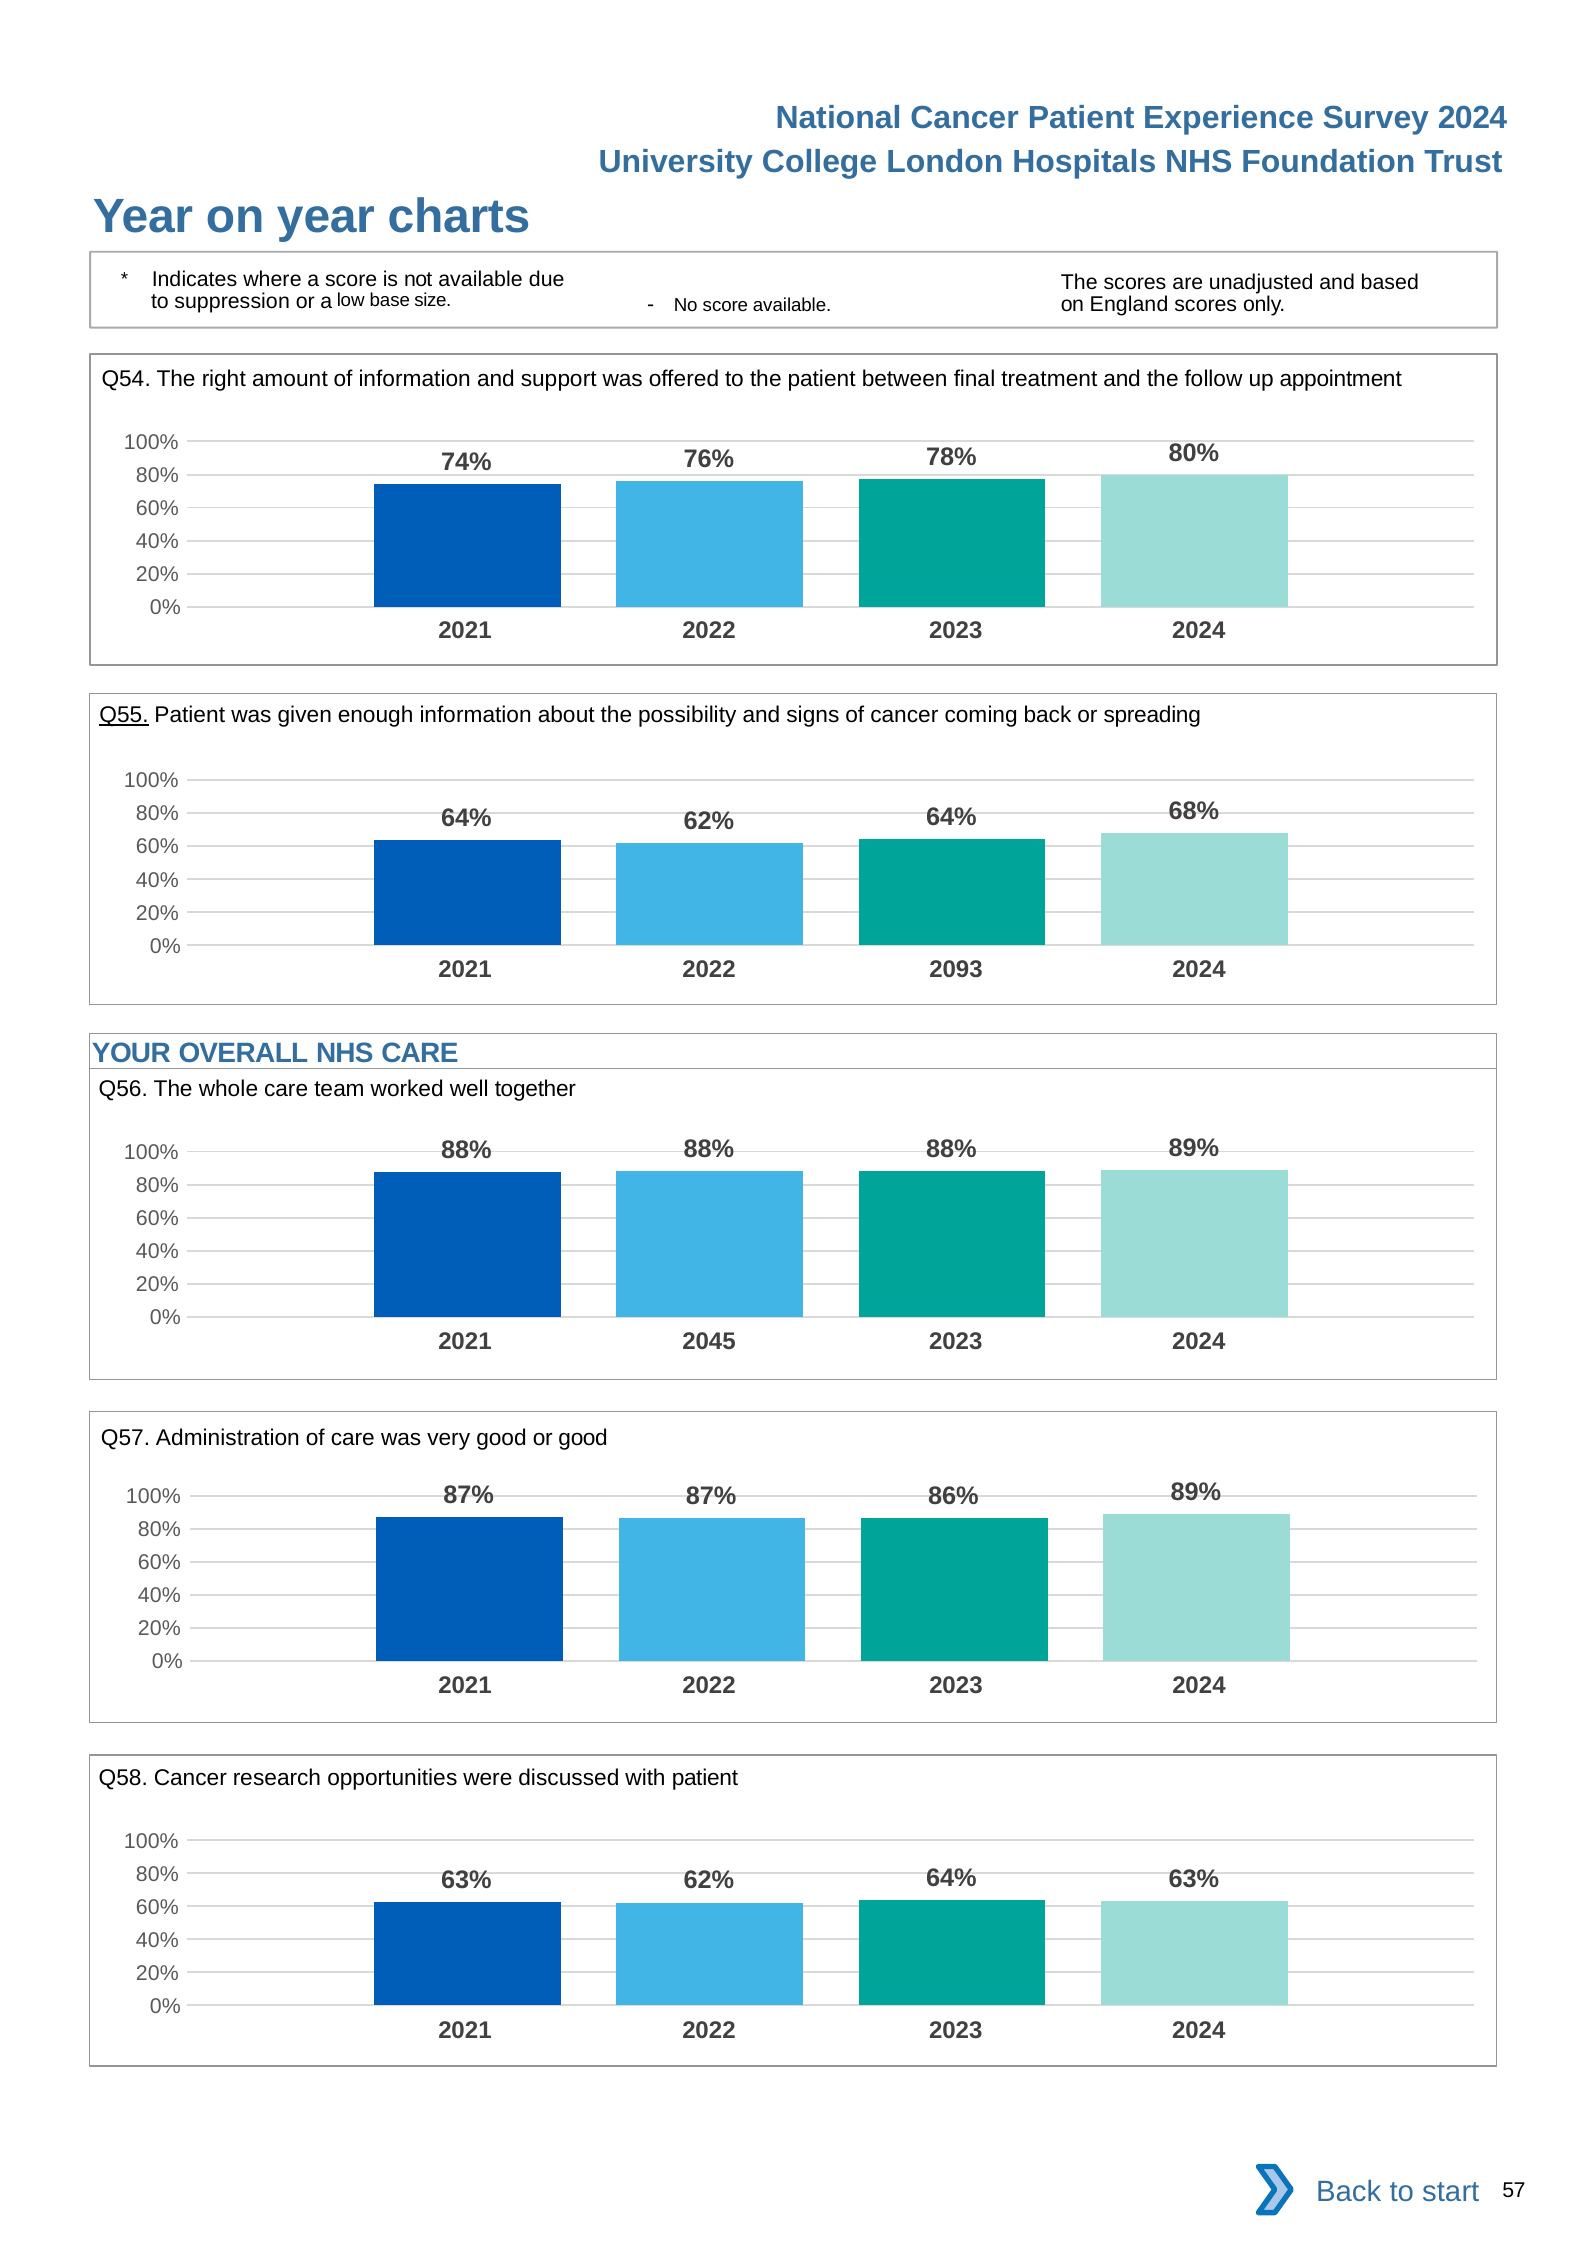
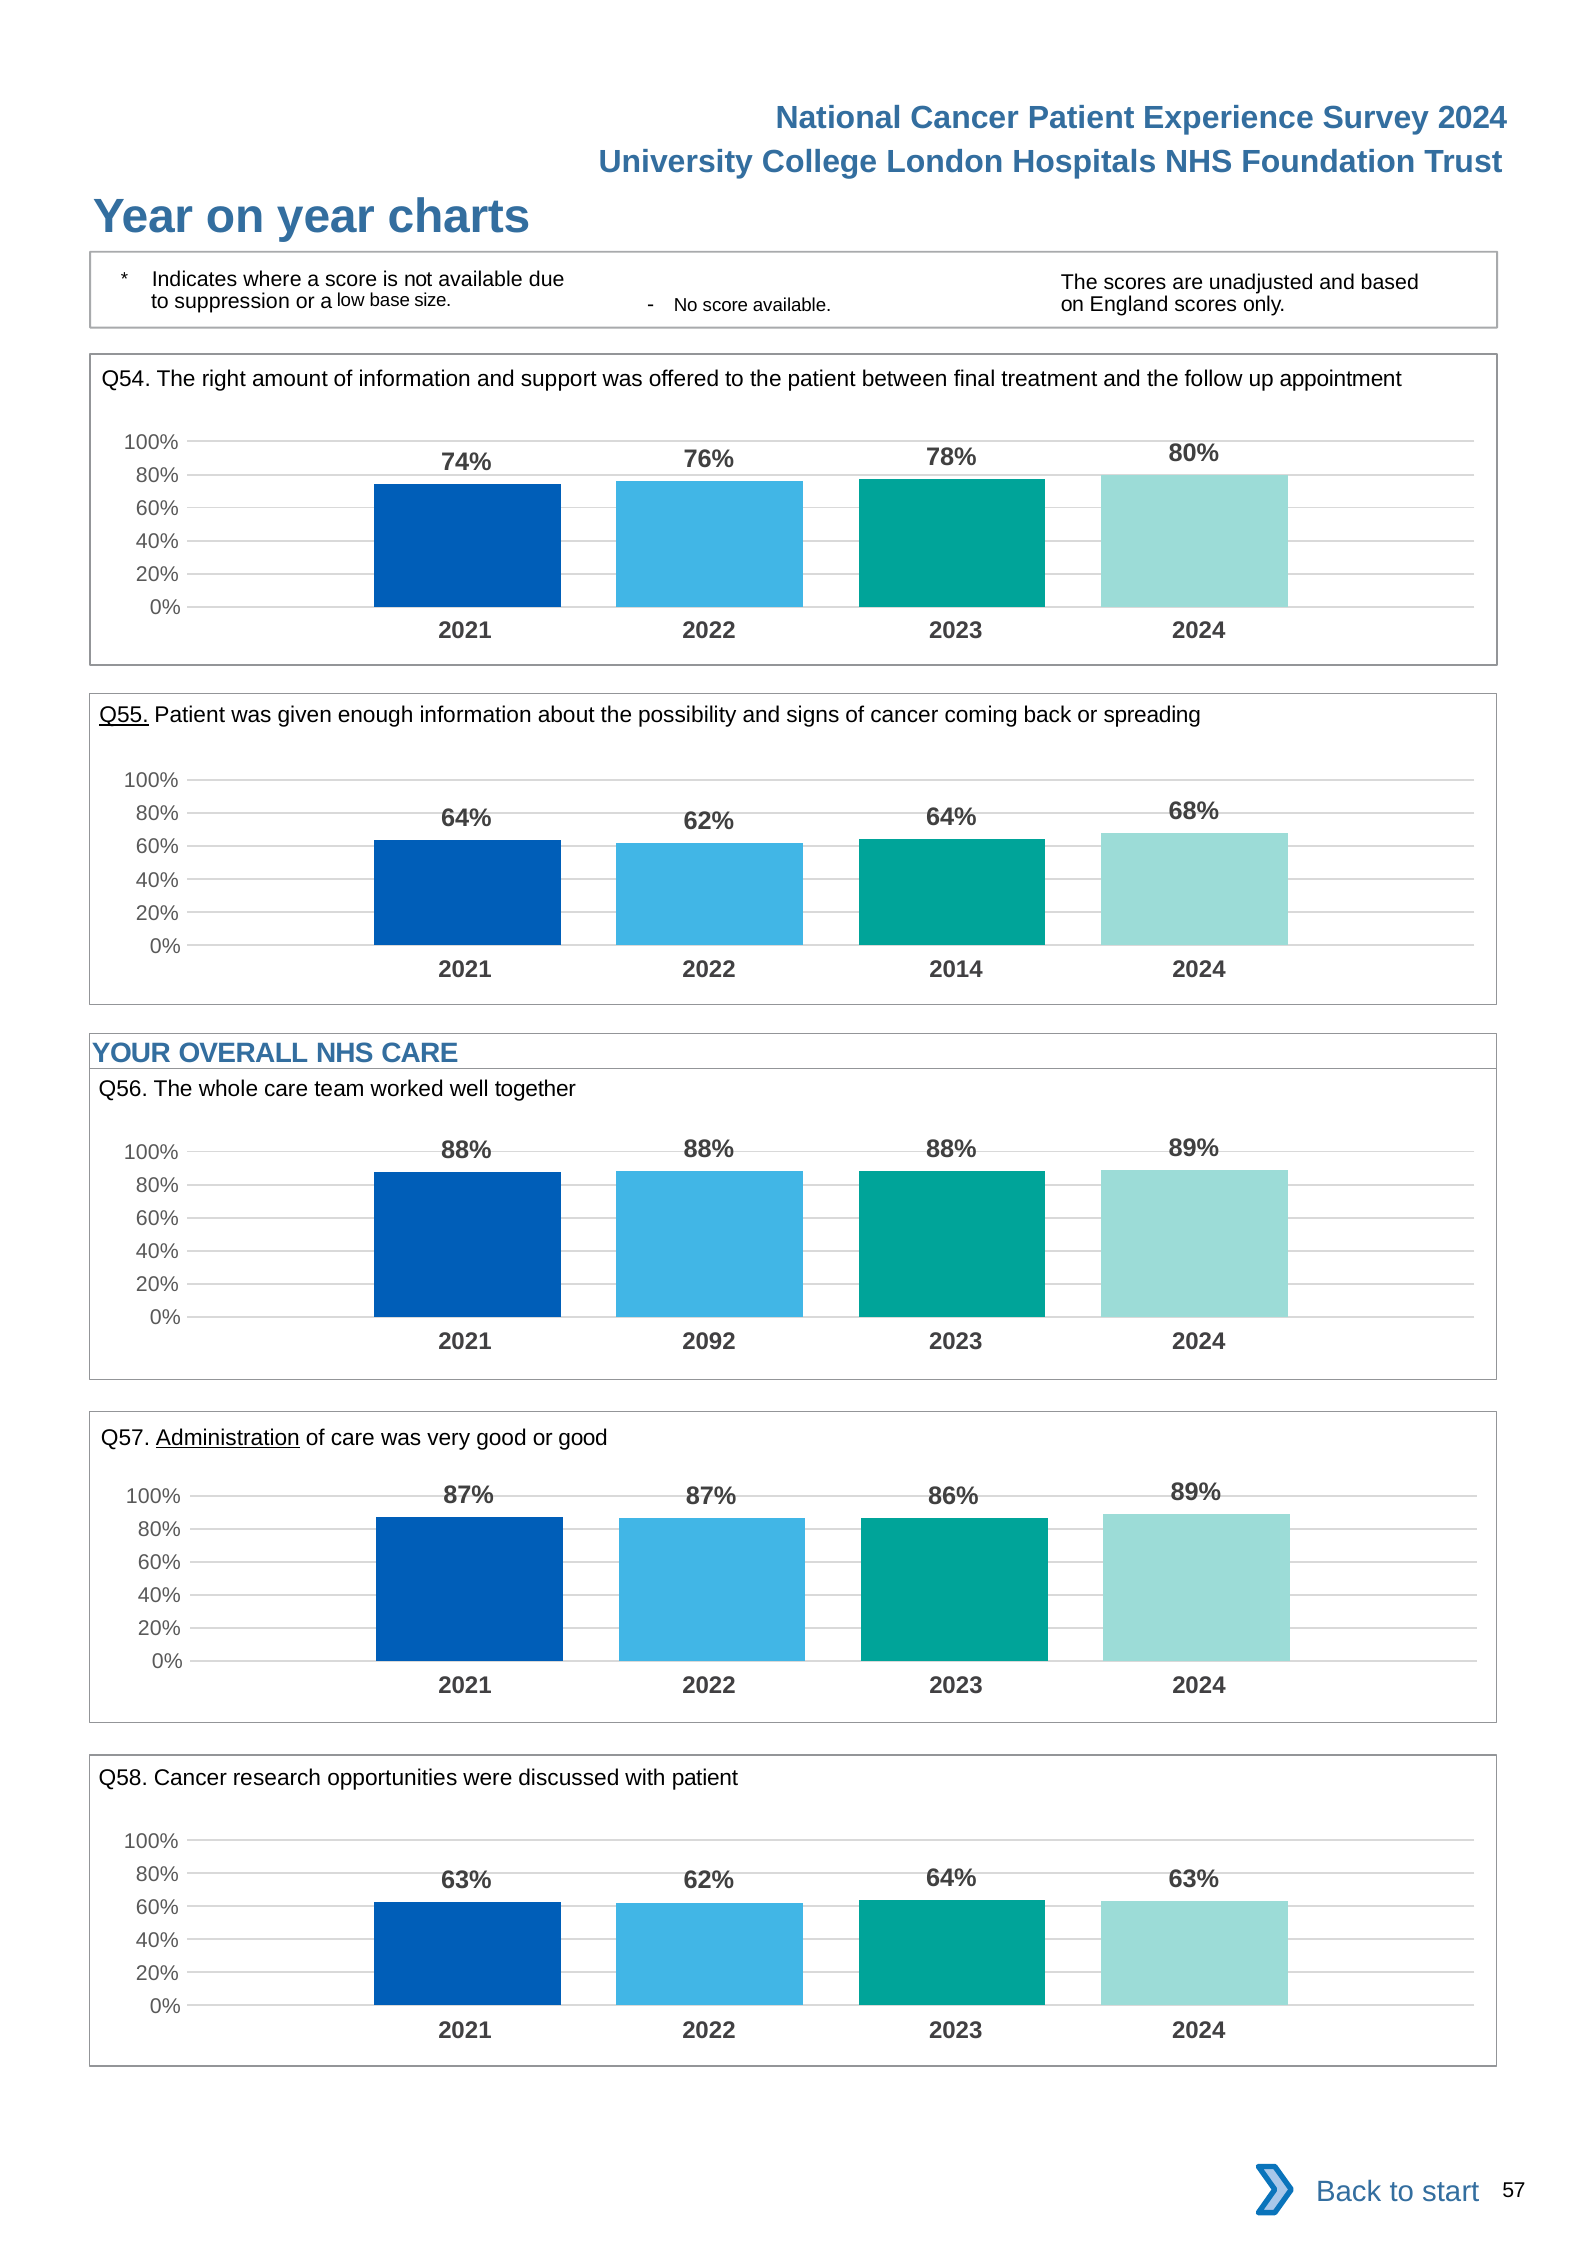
2093: 2093 -> 2014
2045: 2045 -> 2092
Administration underline: none -> present
